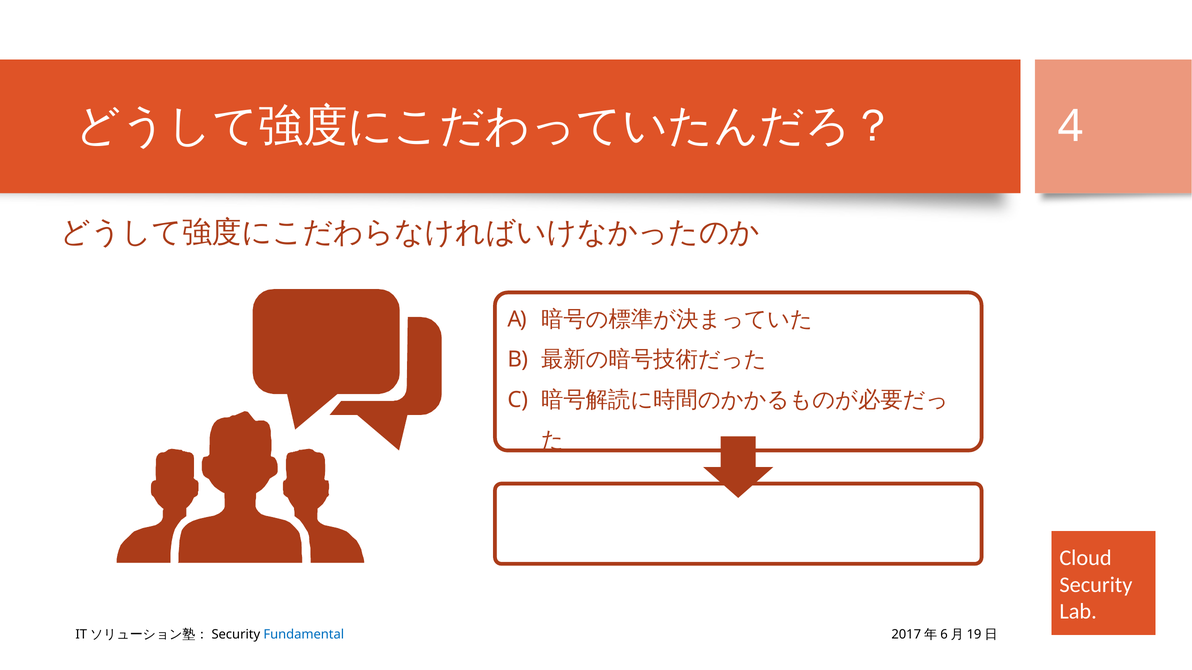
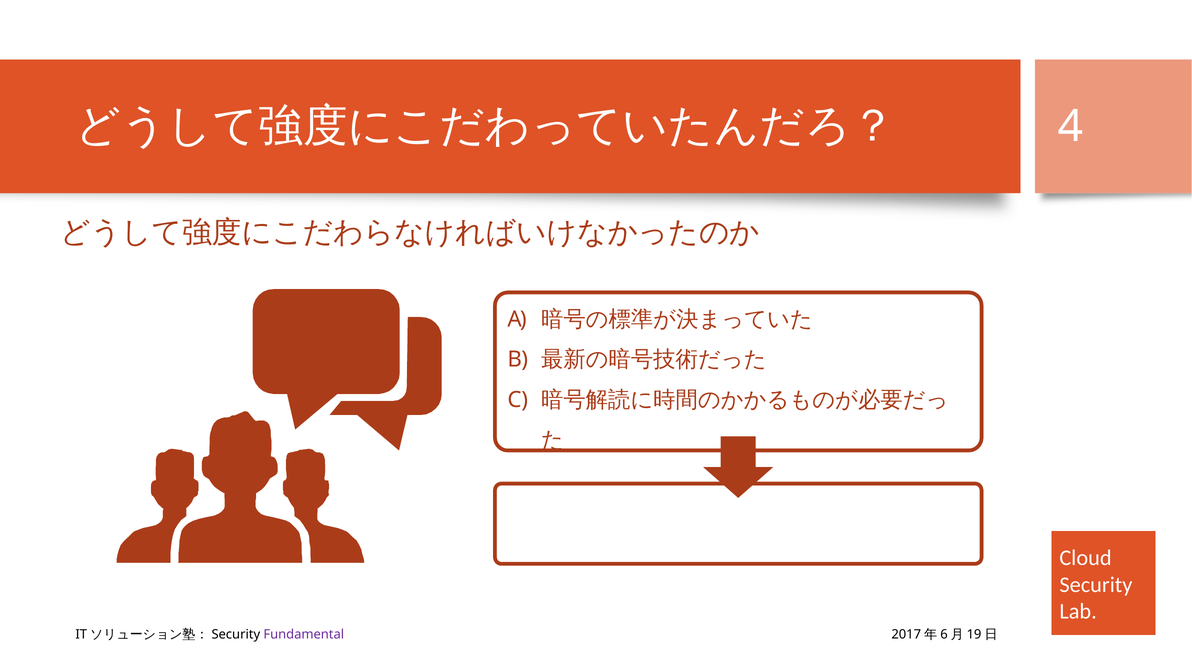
Fundamental colour: blue -> purple
